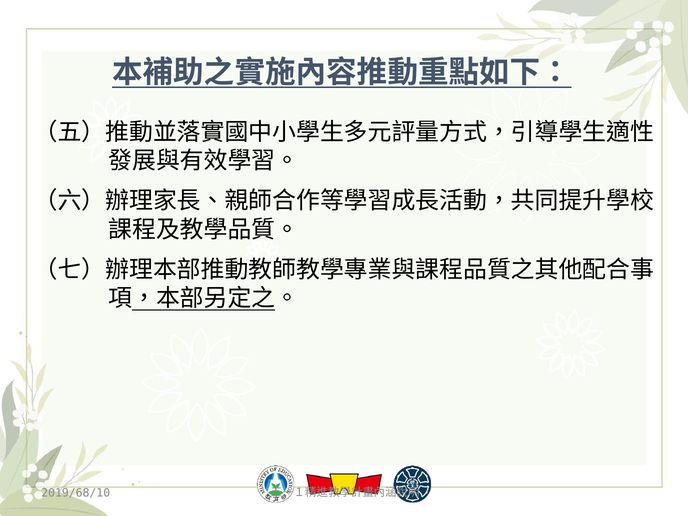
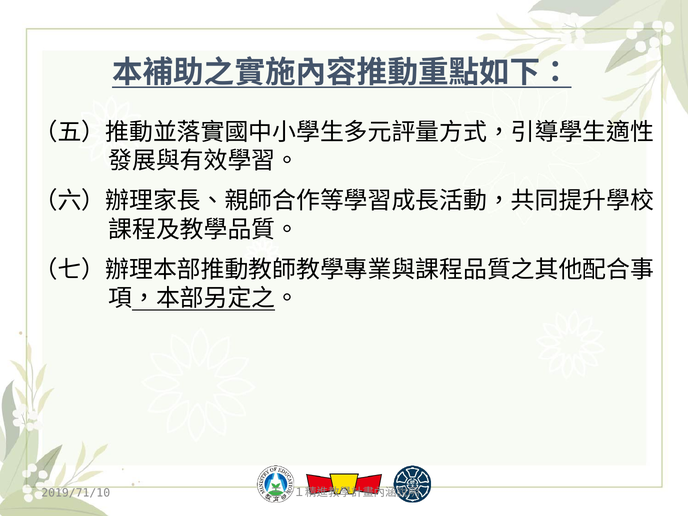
2019/68/10: 2019/68/10 -> 2019/71/10
